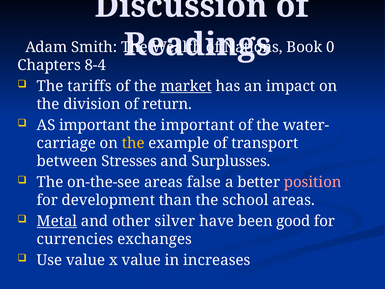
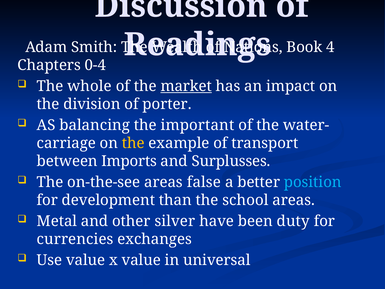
0: 0 -> 4
8-4: 8-4 -> 0-4
tariffs: tariffs -> whole
return: return -> porter
AS important: important -> balancing
Stresses: Stresses -> Imports
position colour: pink -> light blue
Metal underline: present -> none
good: good -> duty
increases: increases -> universal
